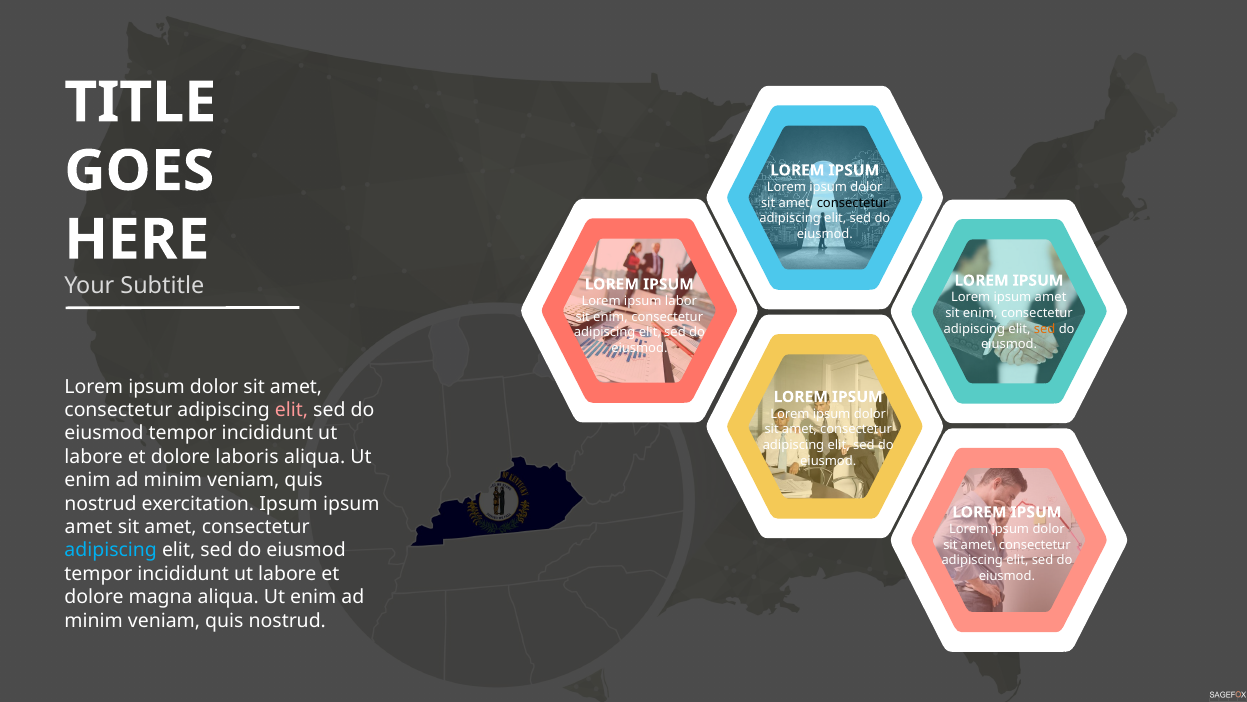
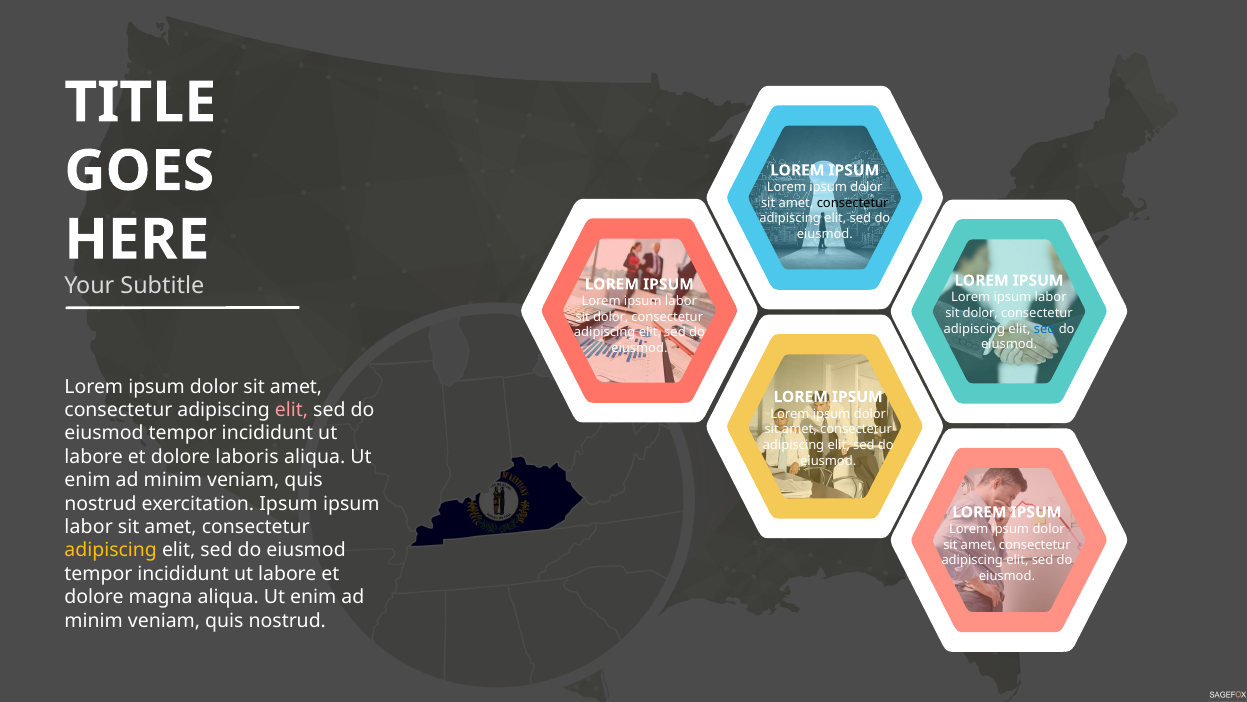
amet at (1051, 297): amet -> labor
enim at (980, 313): enim -> dolor
enim at (611, 317): enim -> dolor
sed at (1045, 329) colour: orange -> blue
amet at (89, 527): amet -> labor
adipiscing at (111, 550) colour: light blue -> yellow
